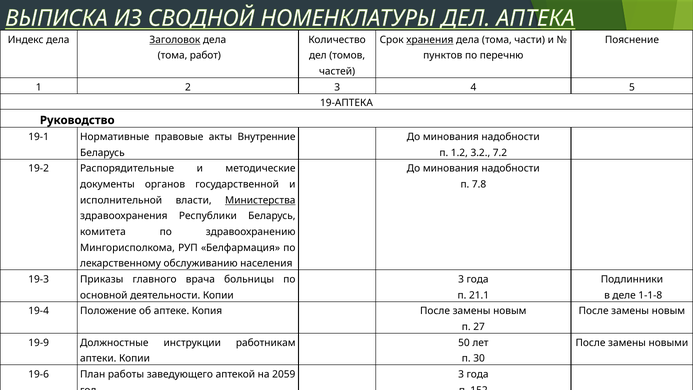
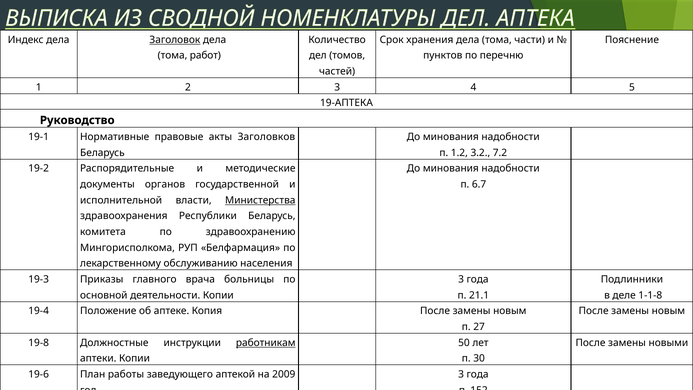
хранения underline: present -> none
Внутренние: Внутренние -> Заголовков
7.8: 7.8 -> 6.7
19-9: 19-9 -> 19-8
работникам underline: none -> present
2059: 2059 -> 2009
